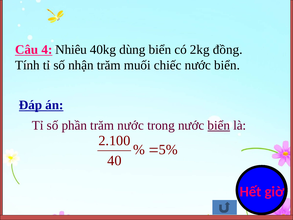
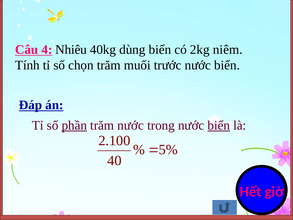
đồng: đồng -> niêm
nhận: nhận -> chọn
chiếc: chiếc -> trước
phần underline: none -> present
